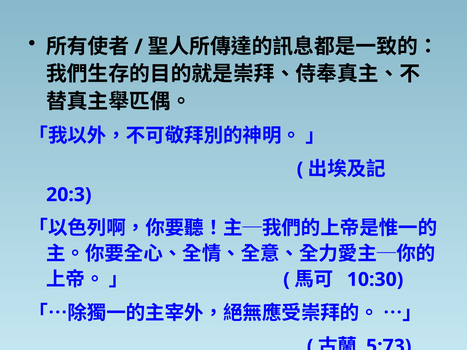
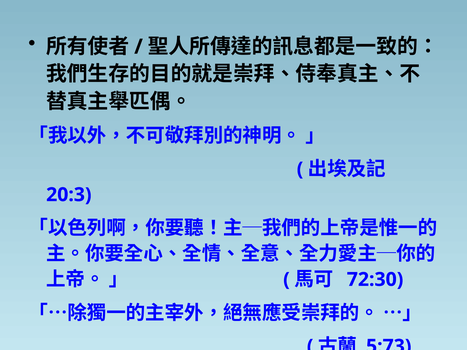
10:30: 10:30 -> 72:30
